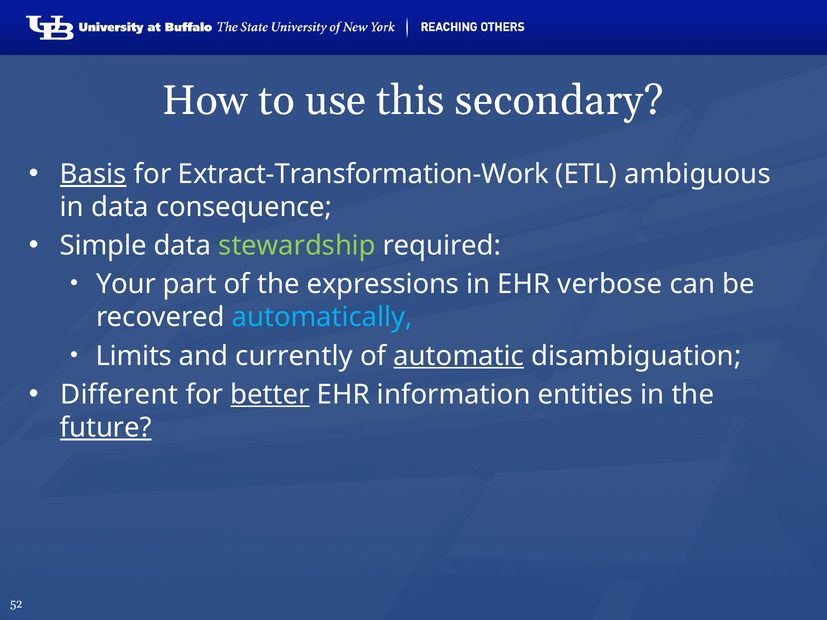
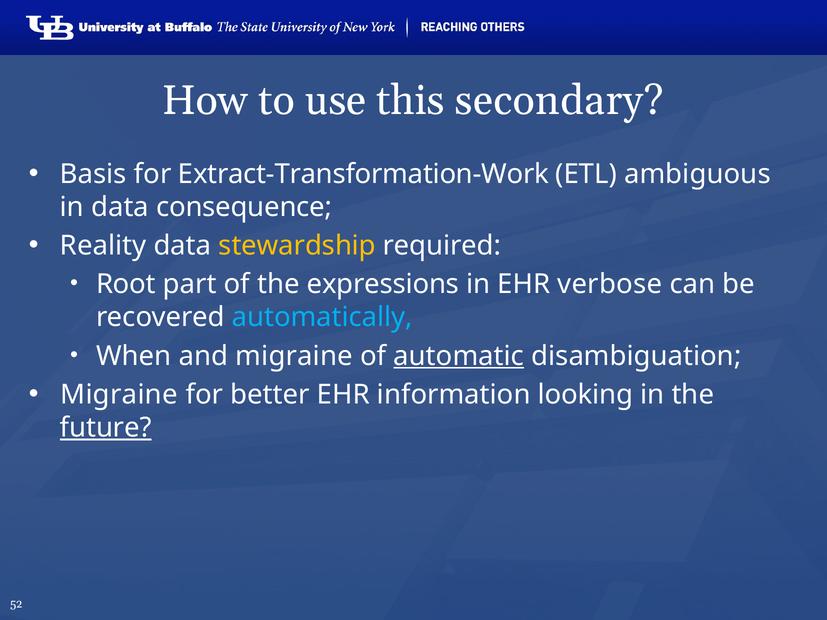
Basis underline: present -> none
Simple: Simple -> Reality
stewardship colour: light green -> yellow
Your: Your -> Root
Limits: Limits -> When
and currently: currently -> migraine
Different at (119, 395): Different -> Migraine
better underline: present -> none
entities: entities -> looking
